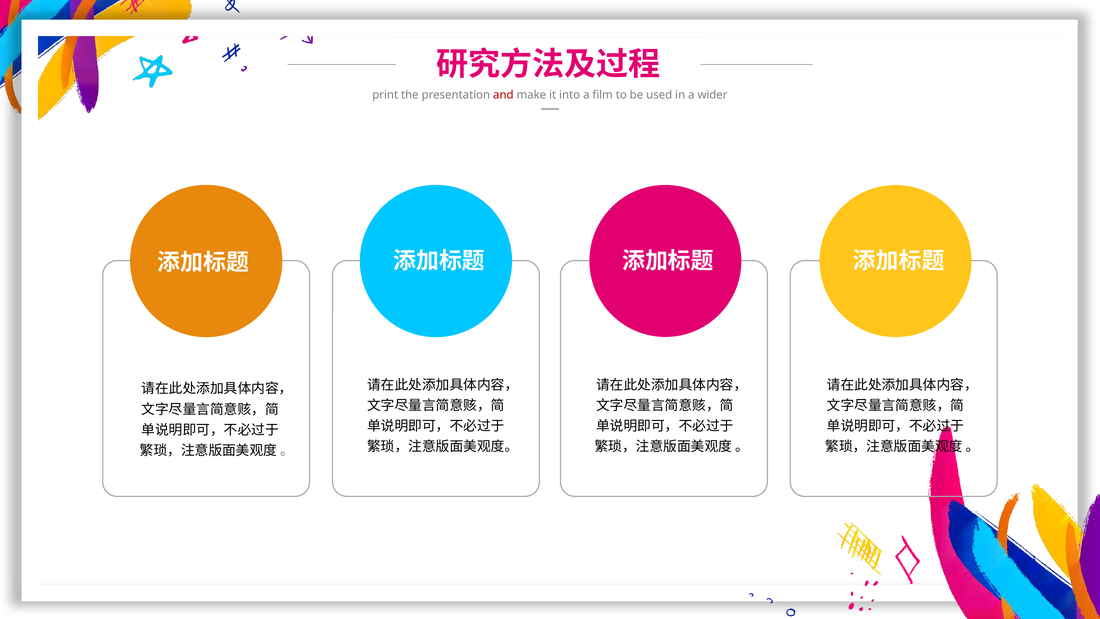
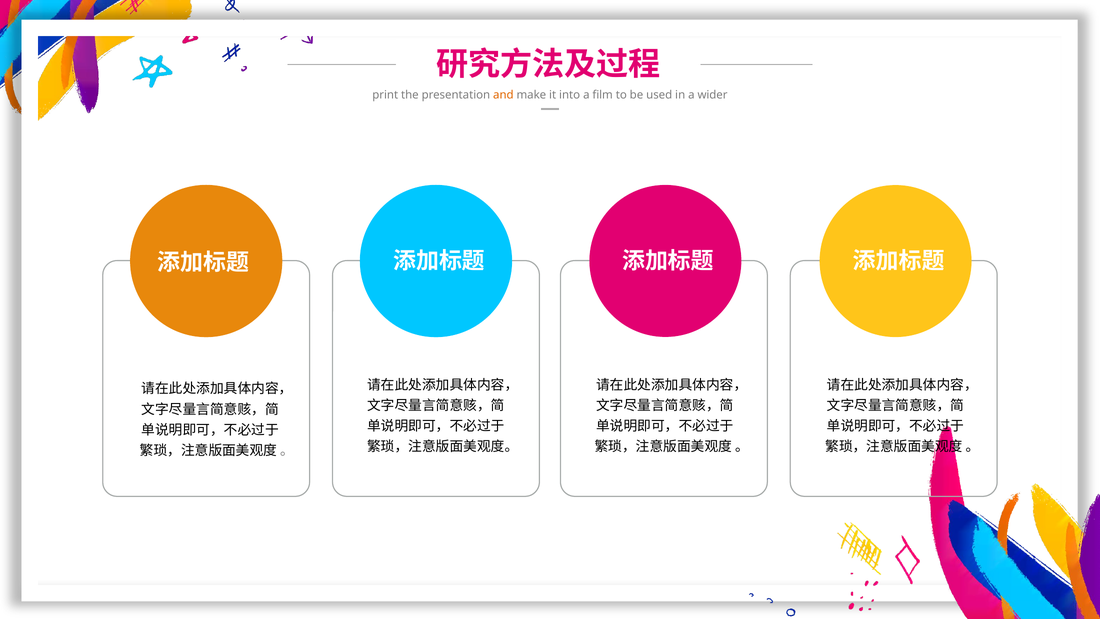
and colour: red -> orange
